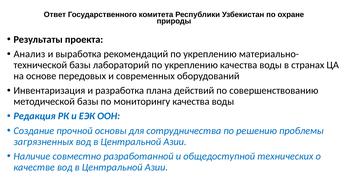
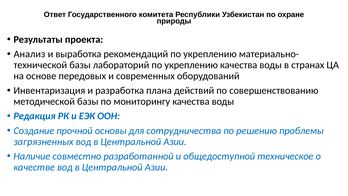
технических: технических -> техническое
